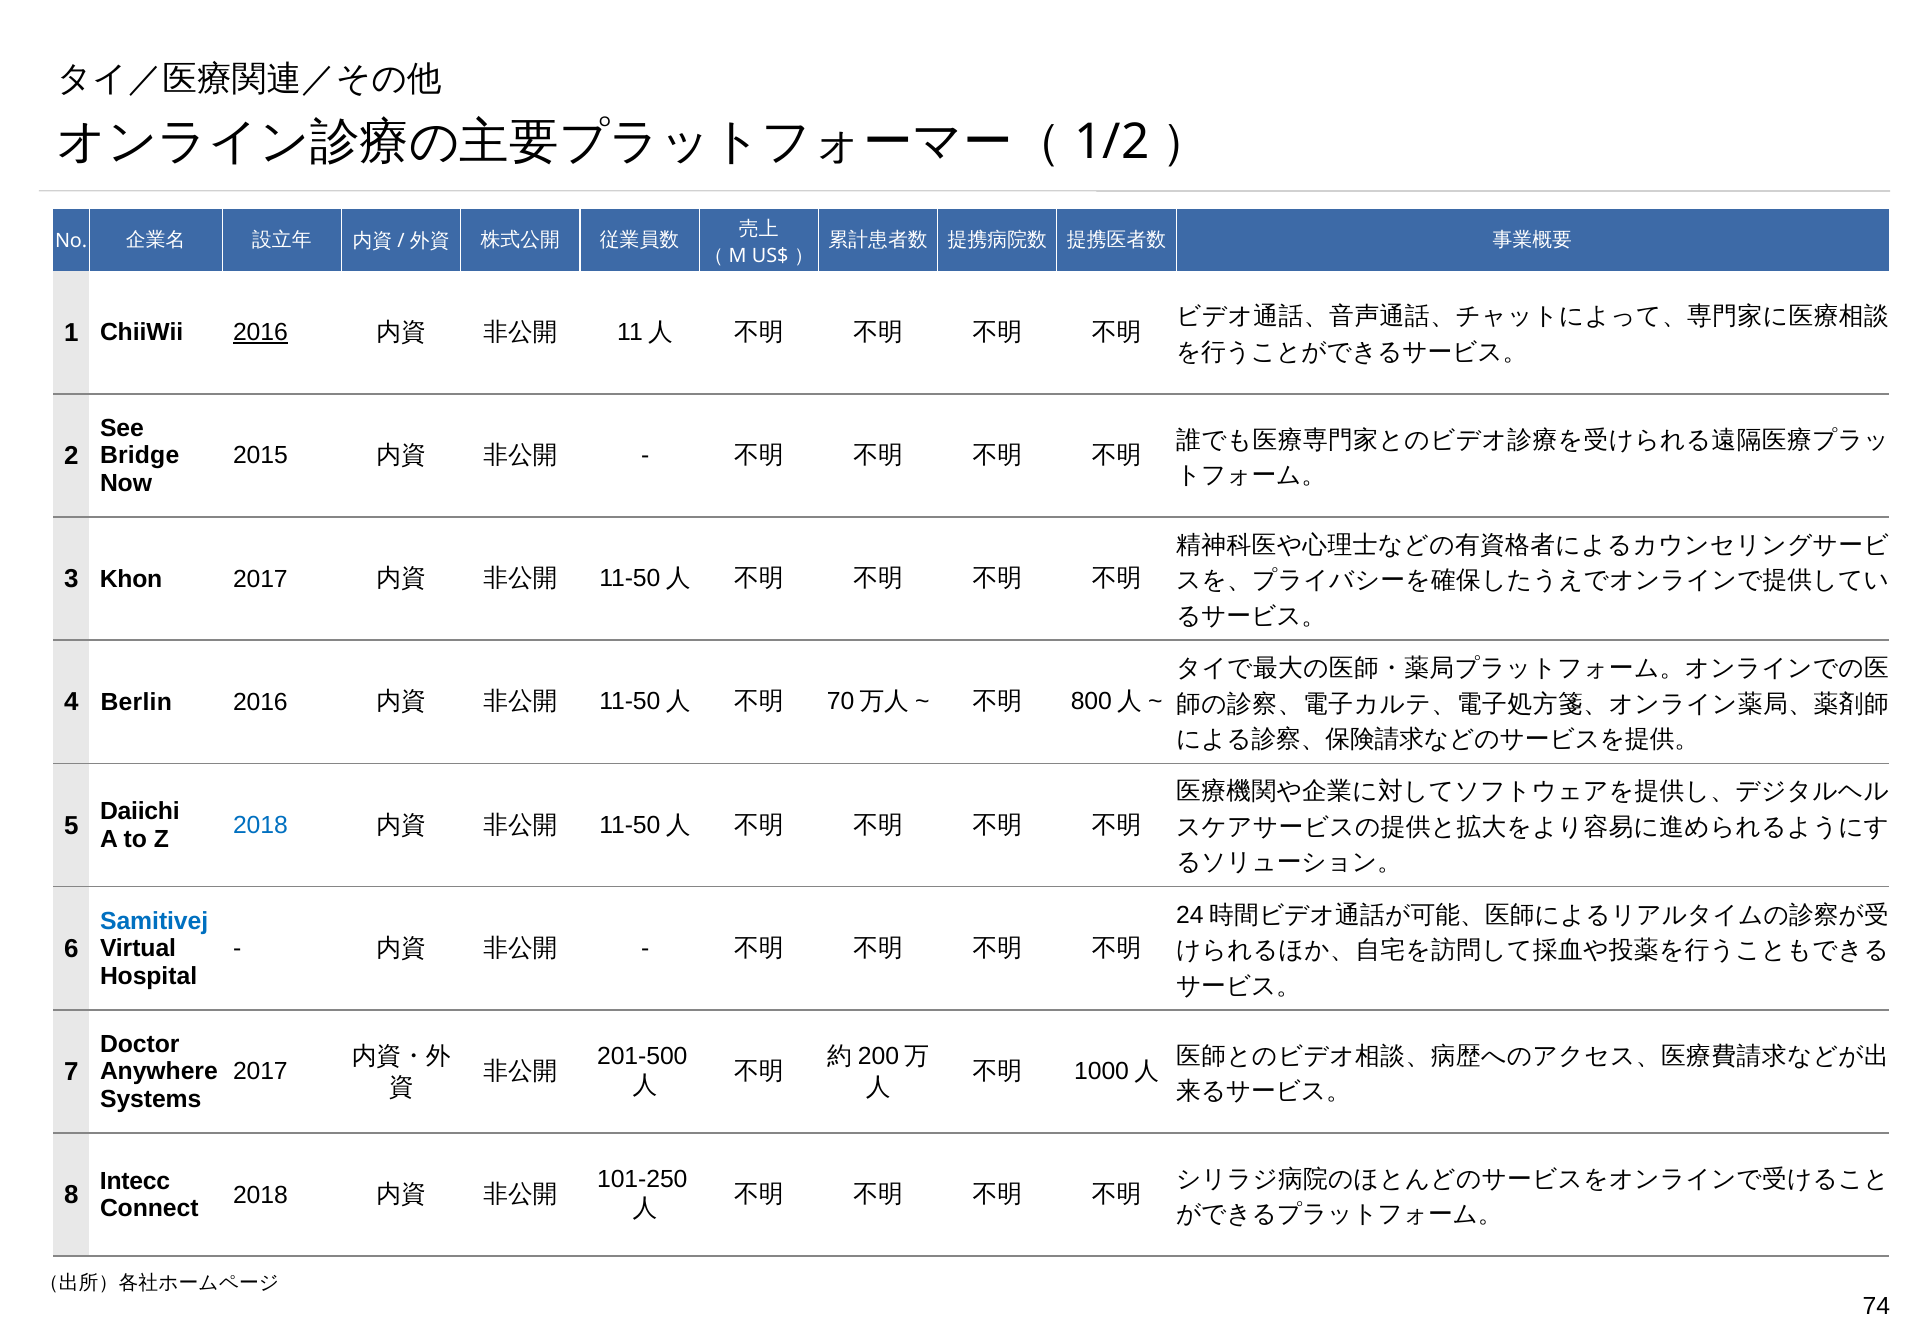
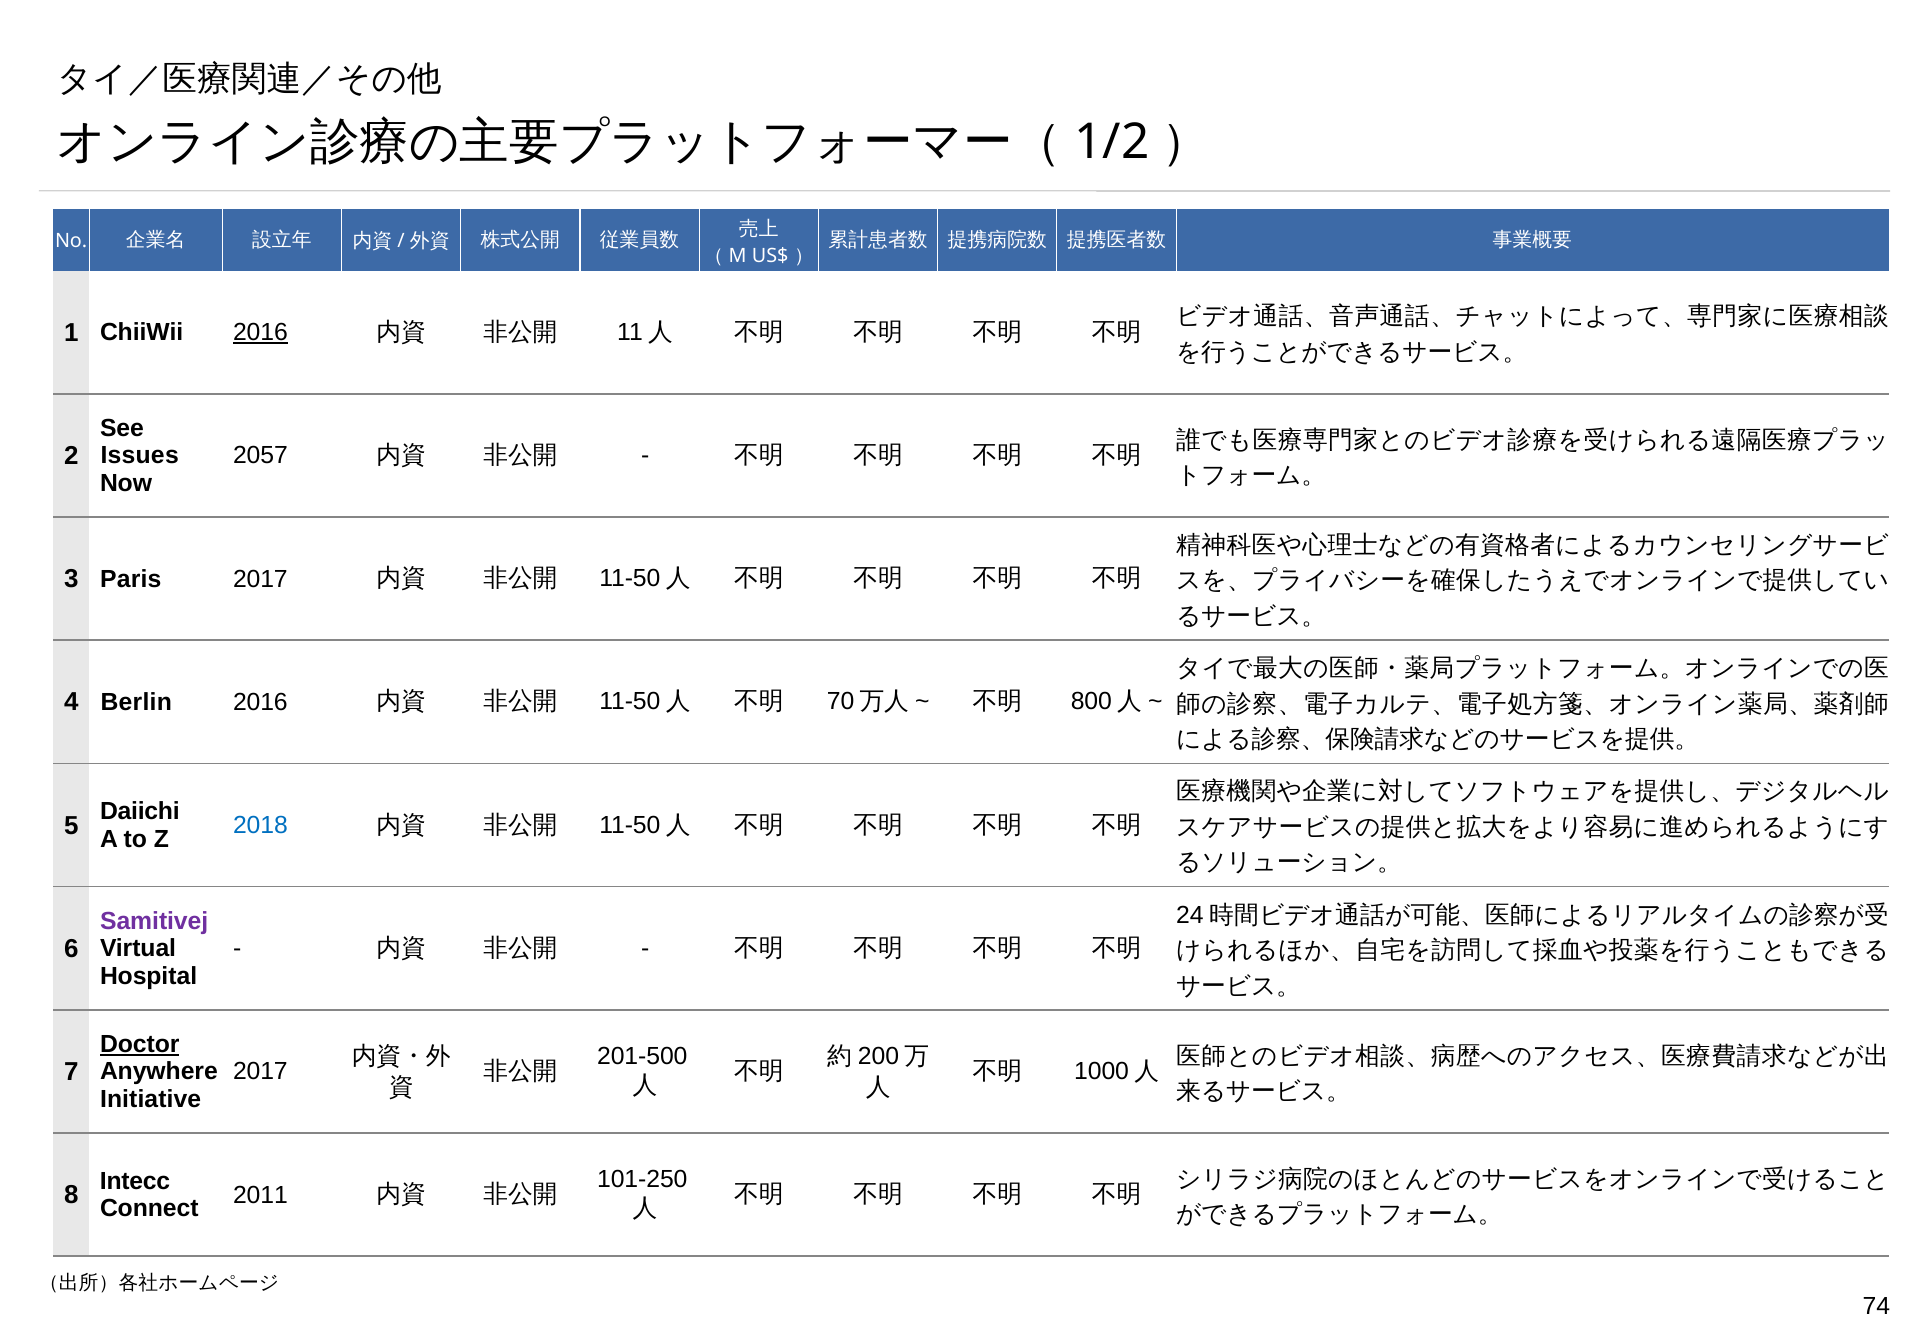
Bridge: Bridge -> Issues
2015: 2015 -> 2057
Khon: Khon -> Paris
Samitivej colour: blue -> purple
Doctor underline: none -> present
Systems: Systems -> Initiative
2018 at (260, 1195): 2018 -> 2011
